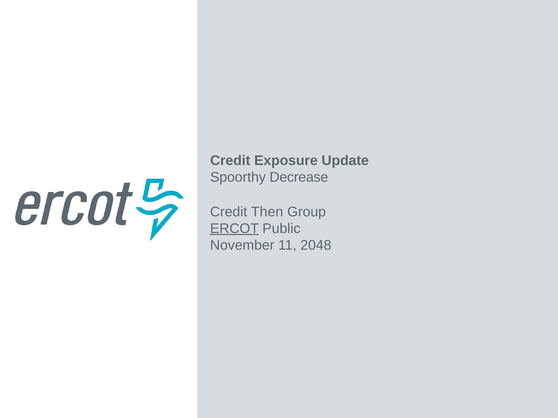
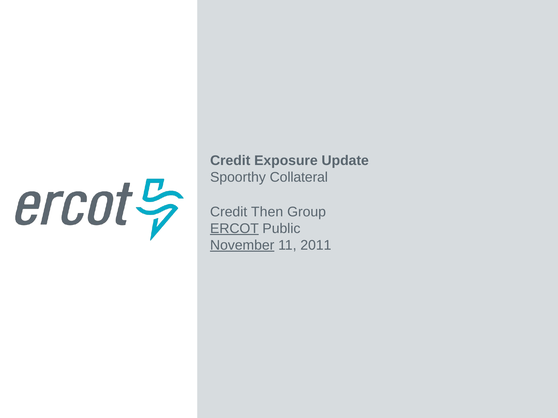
Decrease: Decrease -> Collateral
November underline: none -> present
2048: 2048 -> 2011
